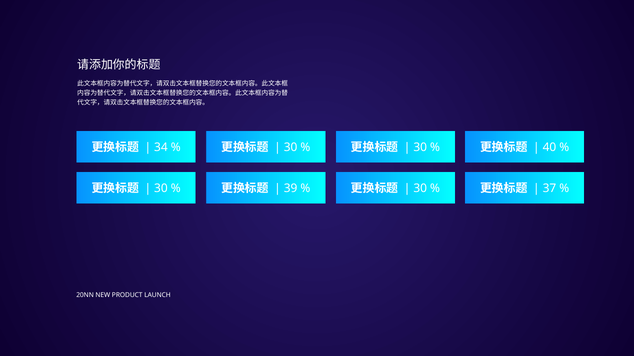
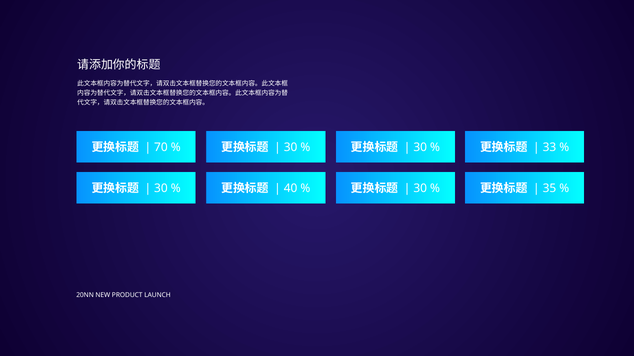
34: 34 -> 70
40: 40 -> 33
39: 39 -> 40
37: 37 -> 35
